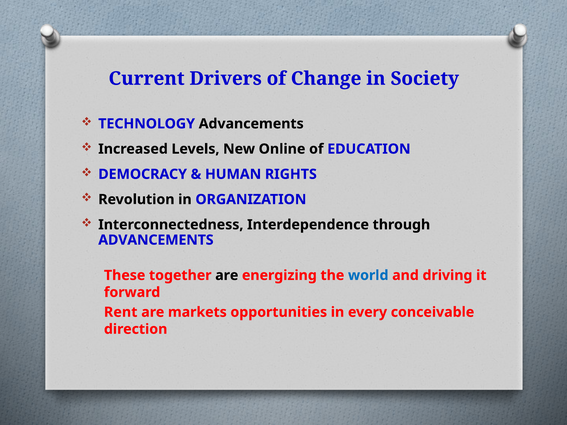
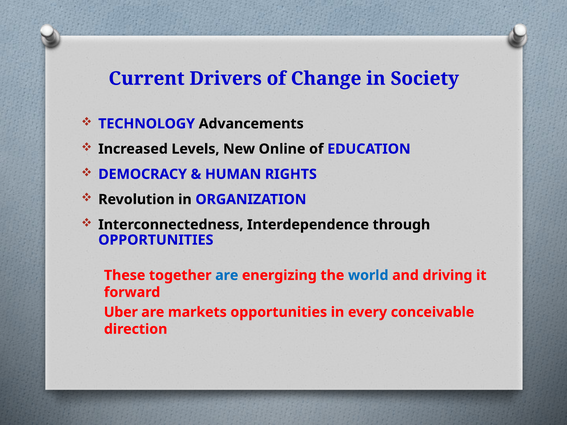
ADVANCEMENTS at (156, 240): ADVANCEMENTS -> OPPORTUNITIES
are at (227, 275) colour: black -> blue
Rent: Rent -> Uber
